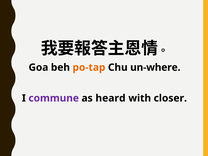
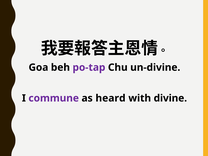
po-tap colour: orange -> purple
un-where: un-where -> un-divine
closer: closer -> divine
